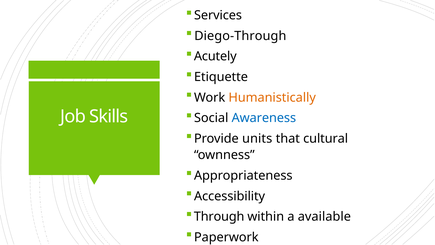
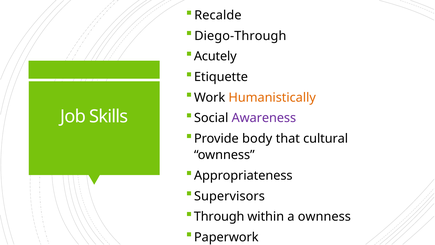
Services: Services -> Recalde
Awareness colour: blue -> purple
units: units -> body
Accessibility: Accessibility -> Supervisors
a available: available -> ownness
